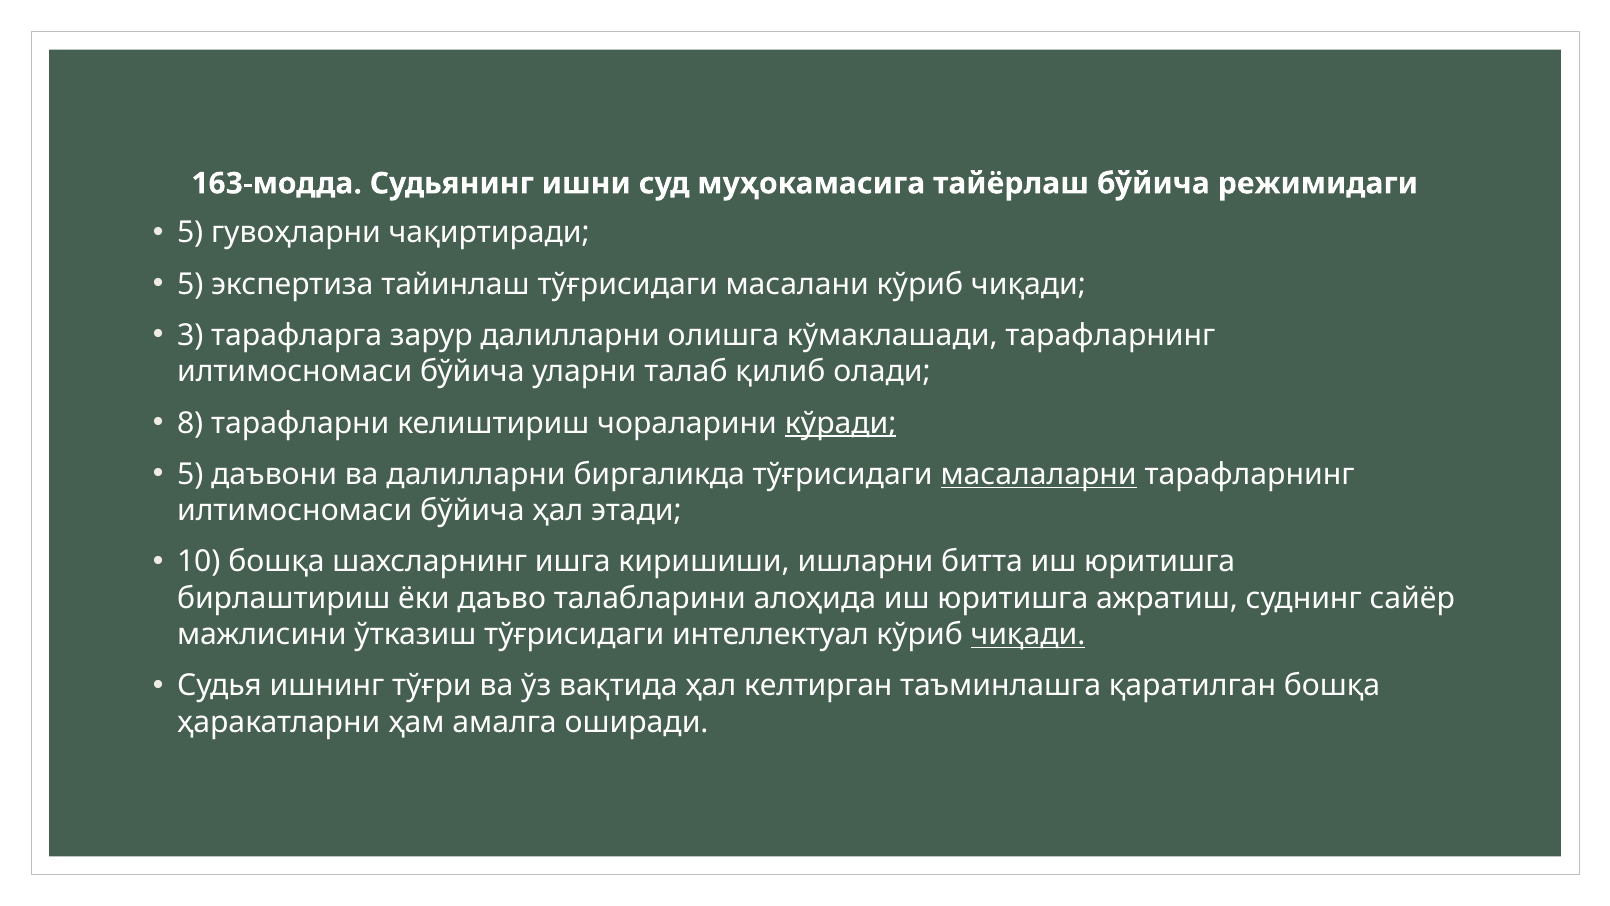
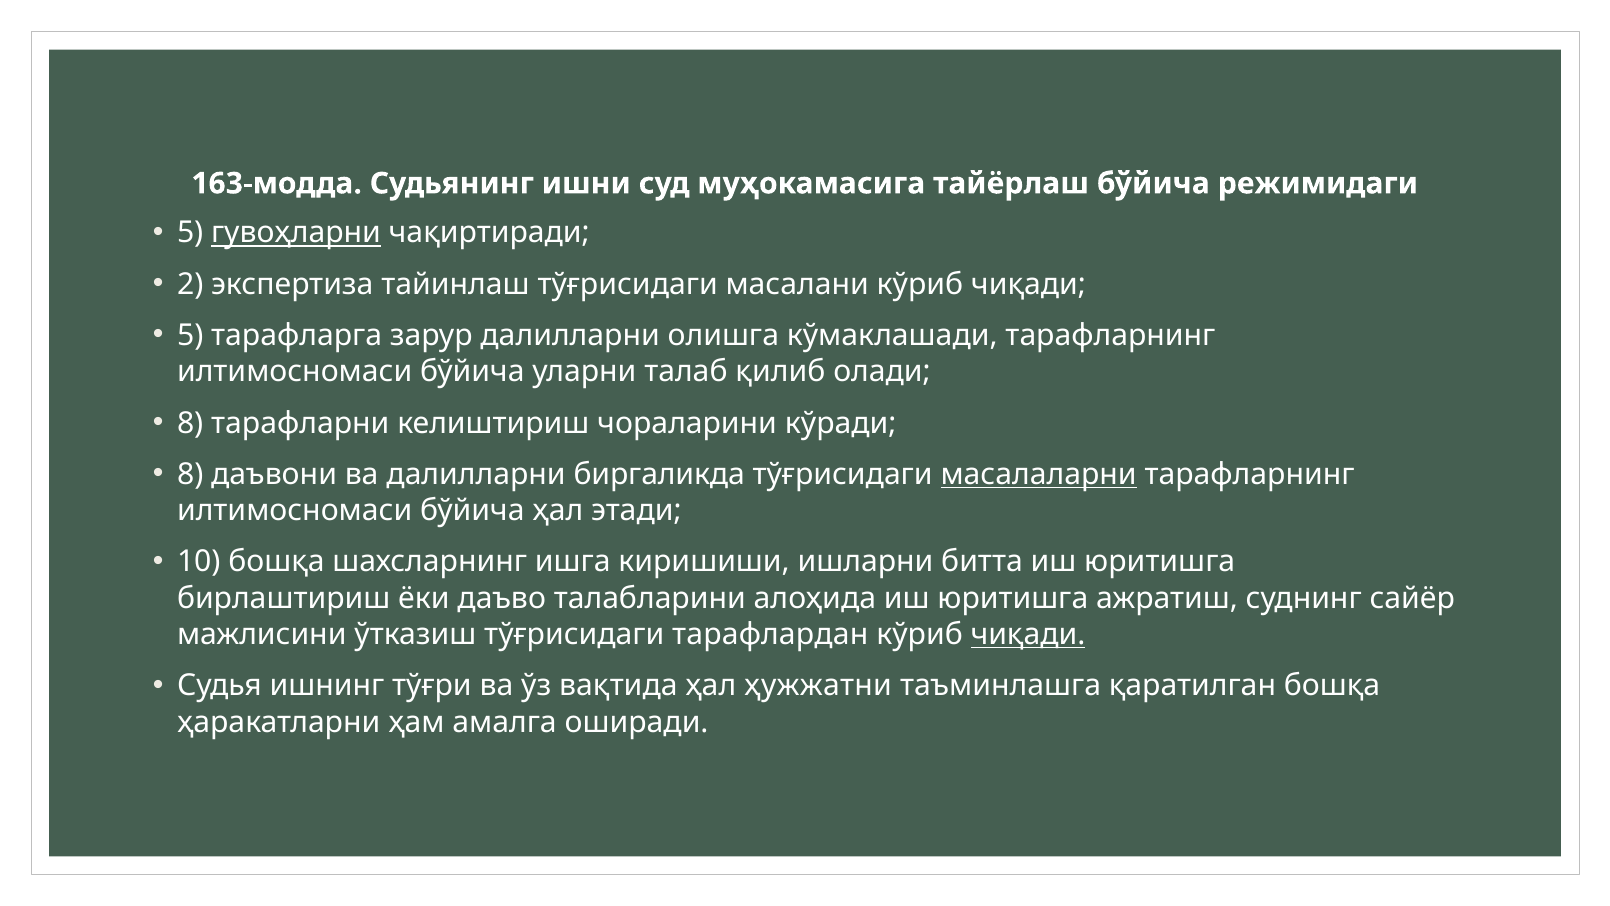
гувоҳларни underline: none -> present
5 at (190, 284): 5 -> 2
3 at (190, 335): 3 -> 5
кўради underline: present -> none
5 at (190, 474): 5 -> 8
интеллектуал: интеллектуал -> тарафлардан
келтирган: келтирган -> ҳужжатни
